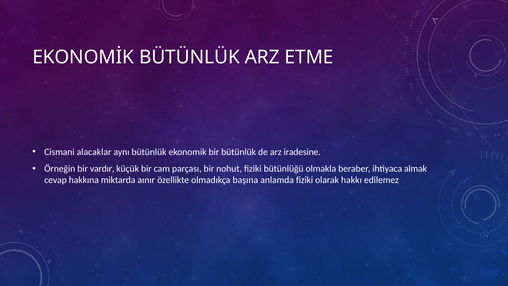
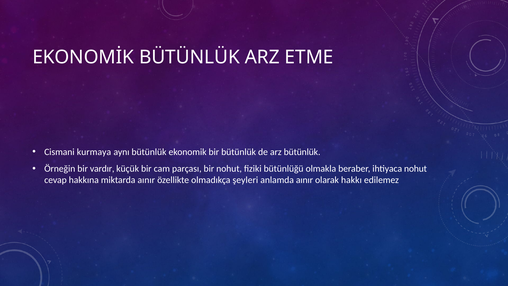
alacaklar: alacaklar -> kurmaya
arz iradesine: iradesine -> bütünlük
ihtiyaca almak: almak -> nohut
başına: başına -> şeyleri
anlamda fiziki: fiziki -> aınır
